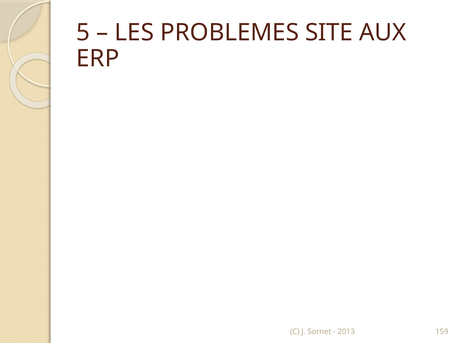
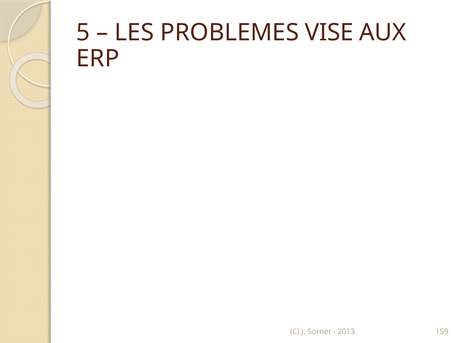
SITE: SITE -> VISE
